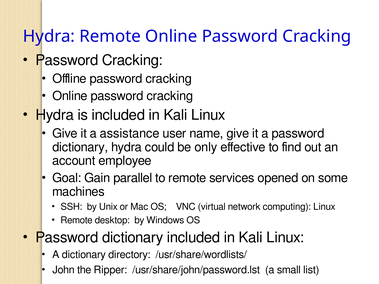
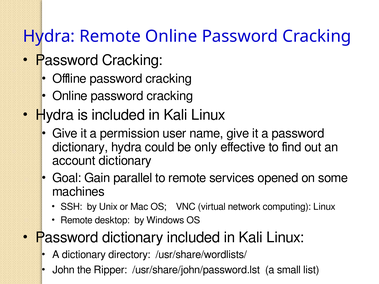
assistance: assistance -> permission
account employee: employee -> dictionary
